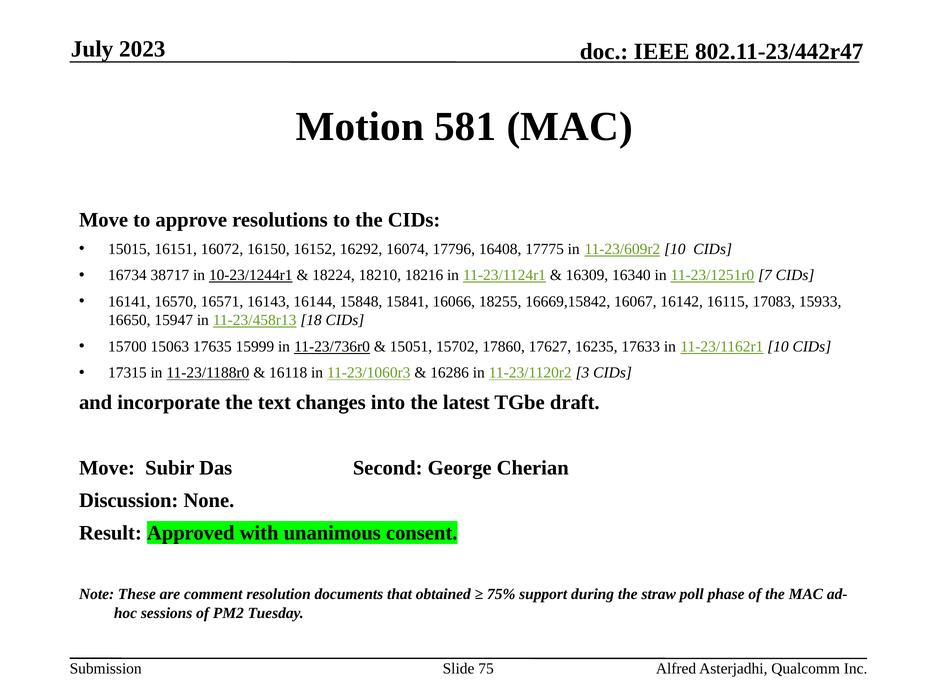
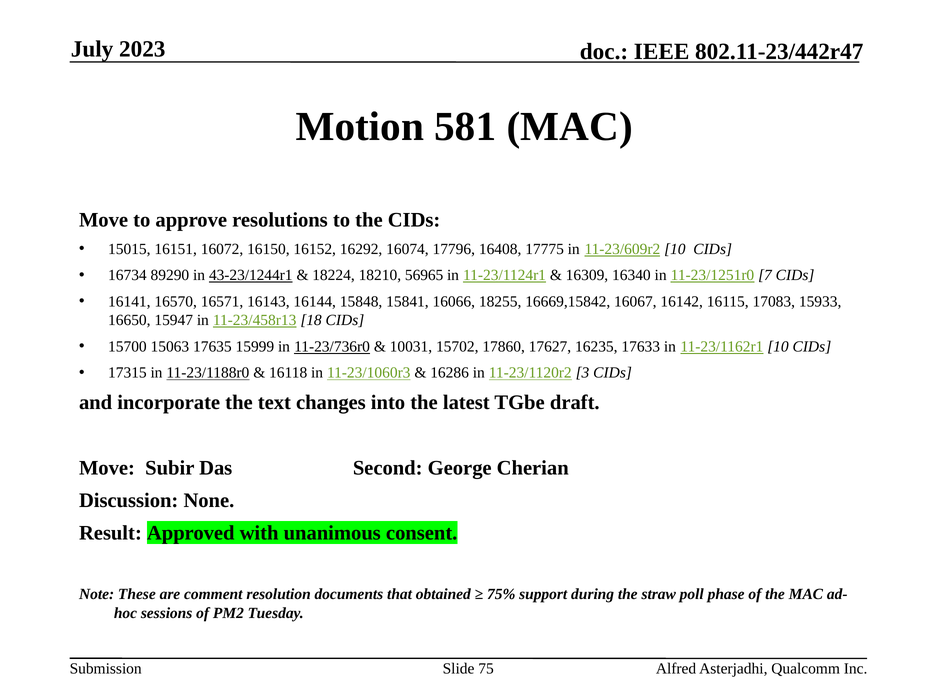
38717: 38717 -> 89290
10-23/1244r1: 10-23/1244r1 -> 43-23/1244r1
18216: 18216 -> 56965
15051: 15051 -> 10031
